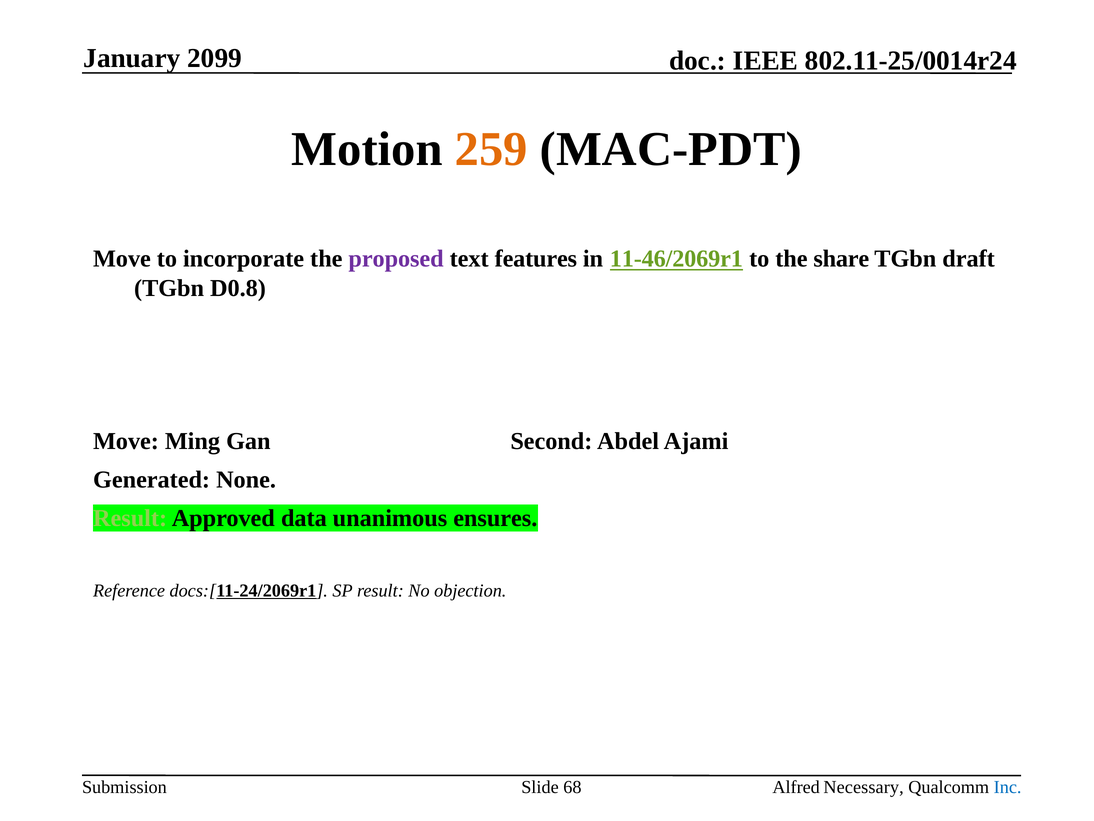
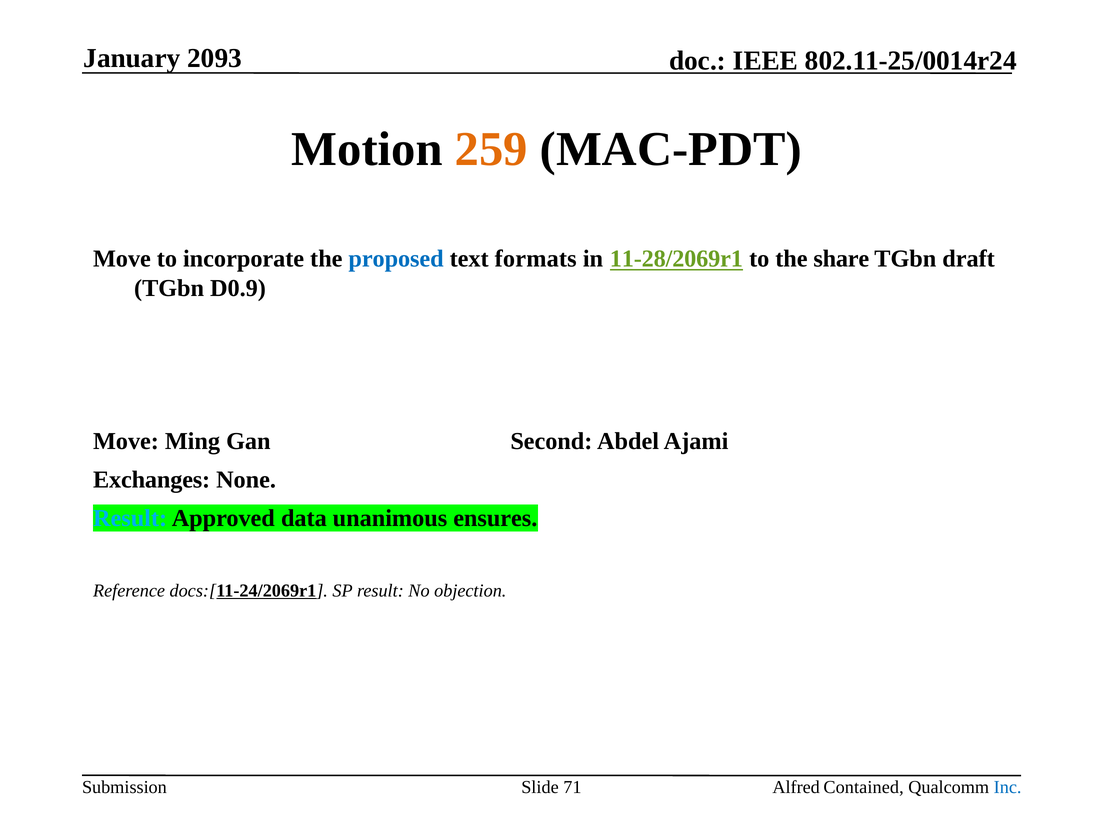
2099: 2099 -> 2093
proposed colour: purple -> blue
features: features -> formats
11-46/2069r1: 11-46/2069r1 -> 11-28/2069r1
D0.8: D0.8 -> D0.9
Generated: Generated -> Exchanges
Result at (130, 518) colour: light green -> light blue
68: 68 -> 71
Necessary: Necessary -> Contained
